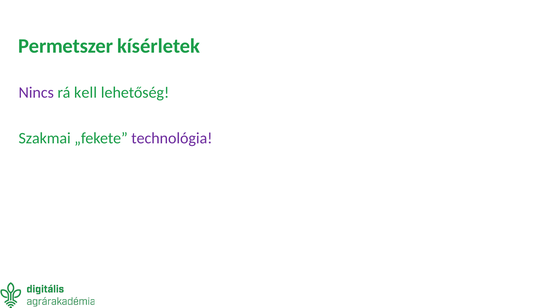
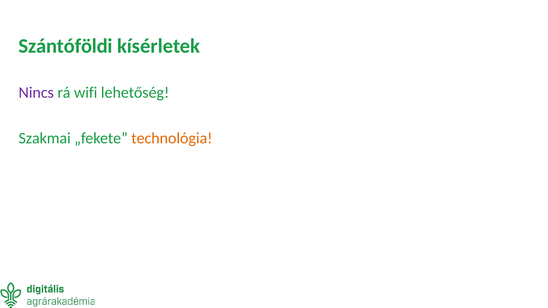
Permetszer: Permetszer -> Szántóföldi
kell: kell -> wifi
technológia colour: purple -> orange
